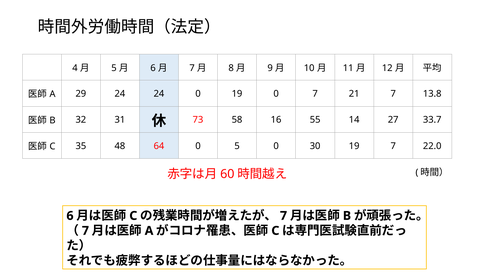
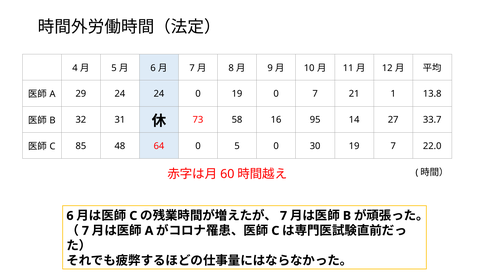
21 7: 7 -> 1
55: 55 -> 95
35: 35 -> 85
